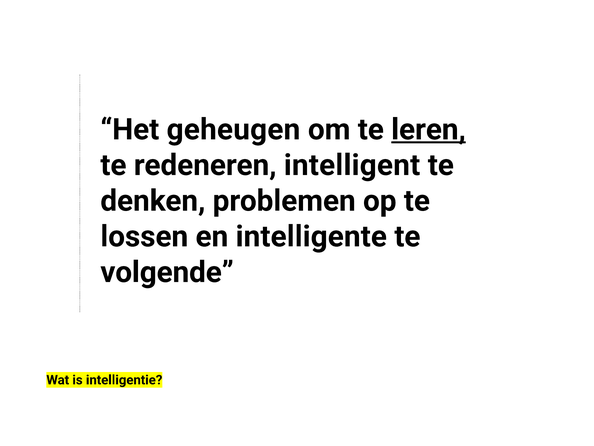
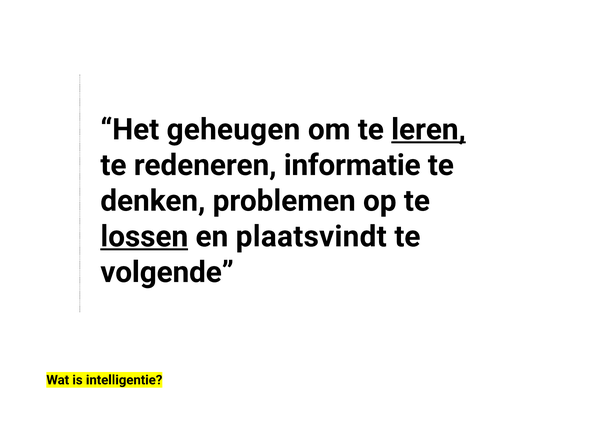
intelligent: intelligent -> informatie
lossen underline: none -> present
intelligente: intelligente -> plaatsvindt
